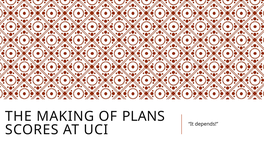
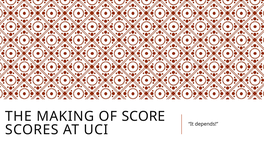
PLANS: PLANS -> SCORE
